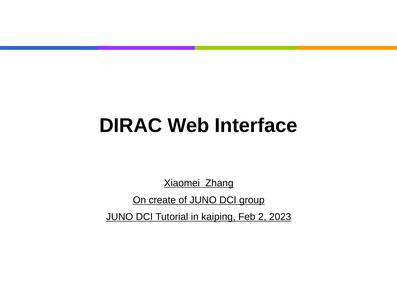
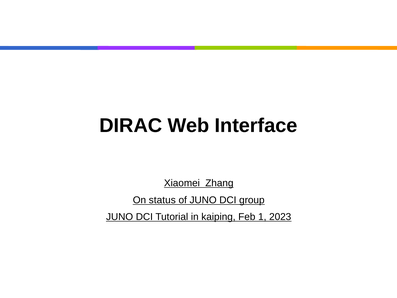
create: create -> status
2: 2 -> 1
